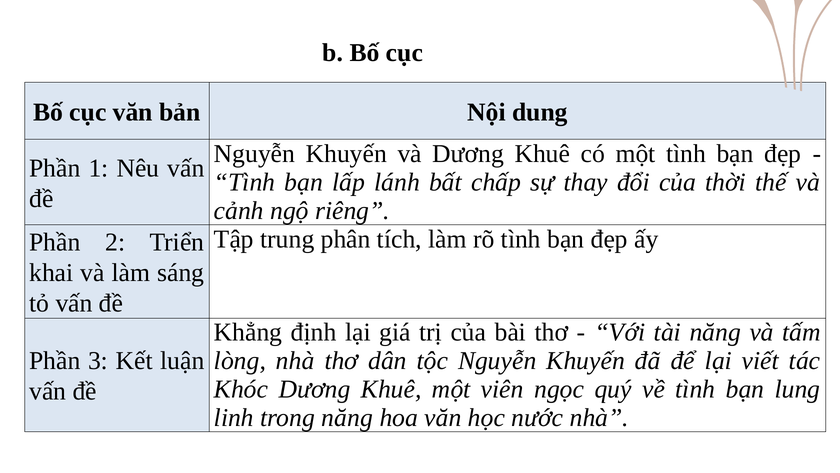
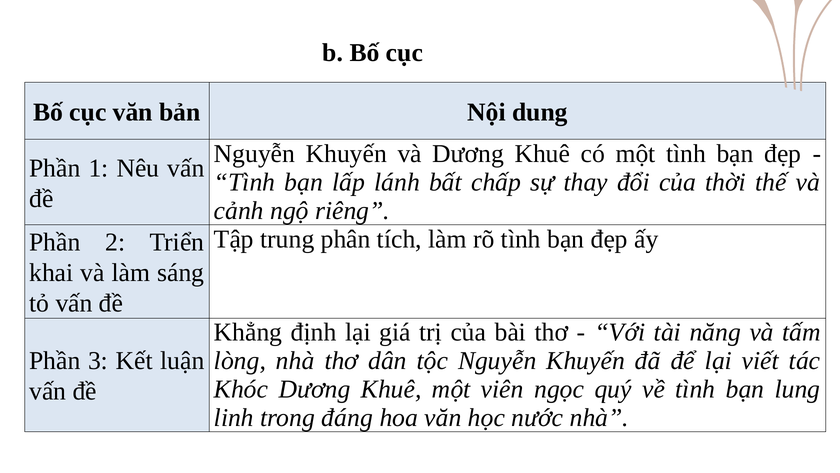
trong năng: năng -> đáng
